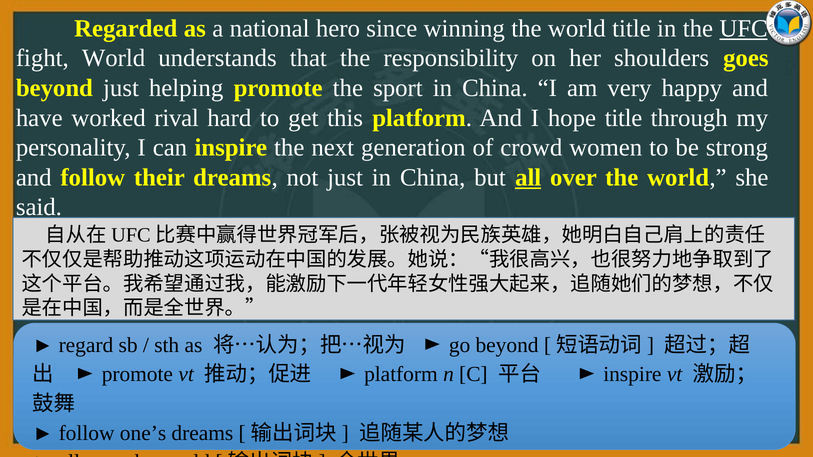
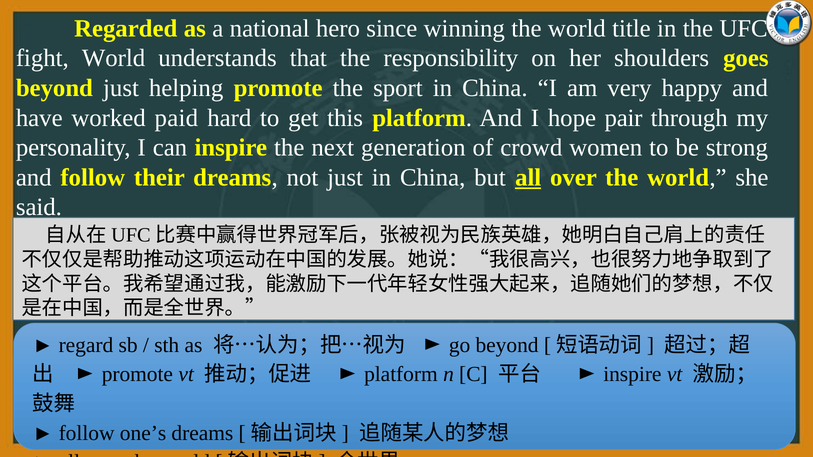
UFC underline: present -> none
rival: rival -> paid
hope title: title -> pair
